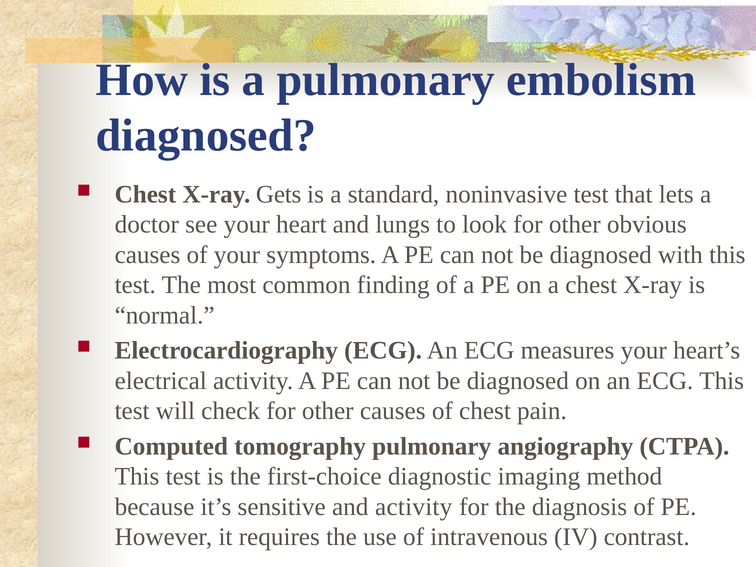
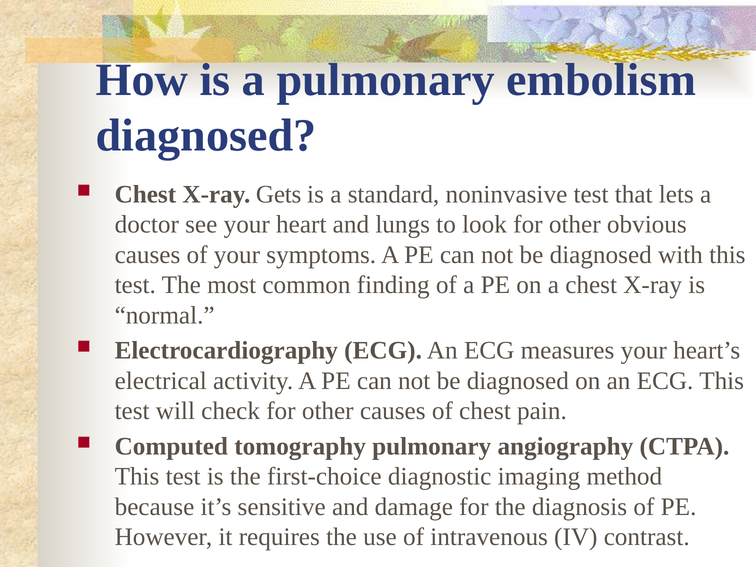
and activity: activity -> damage
